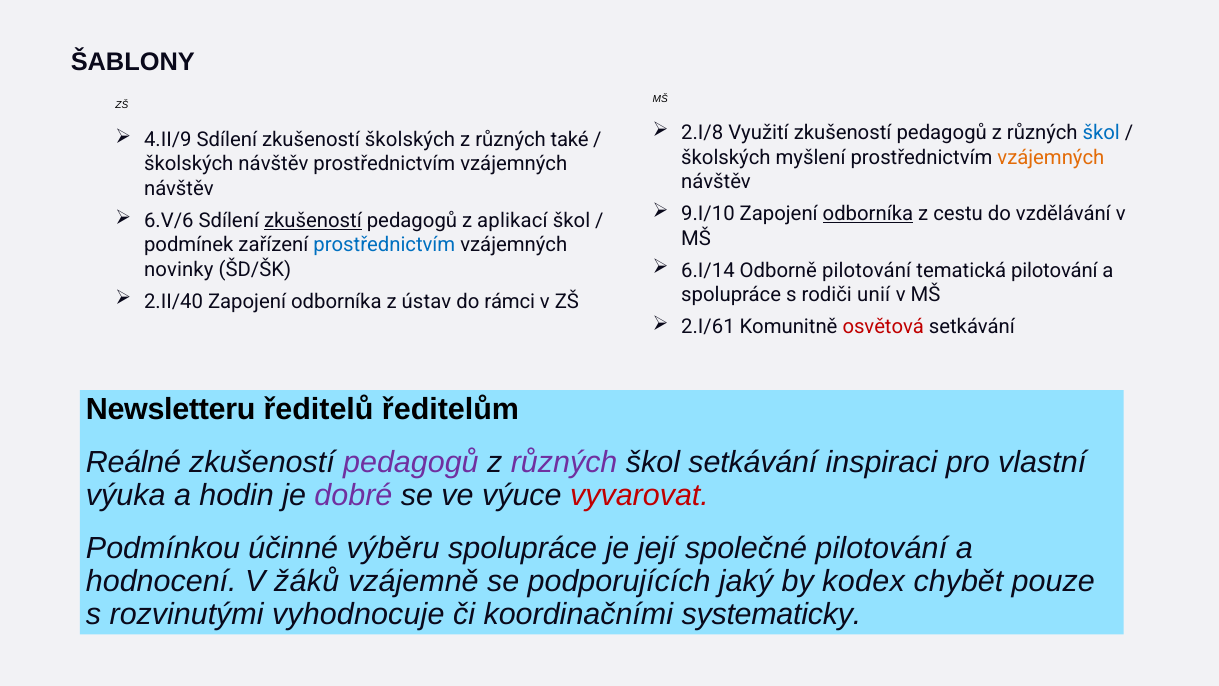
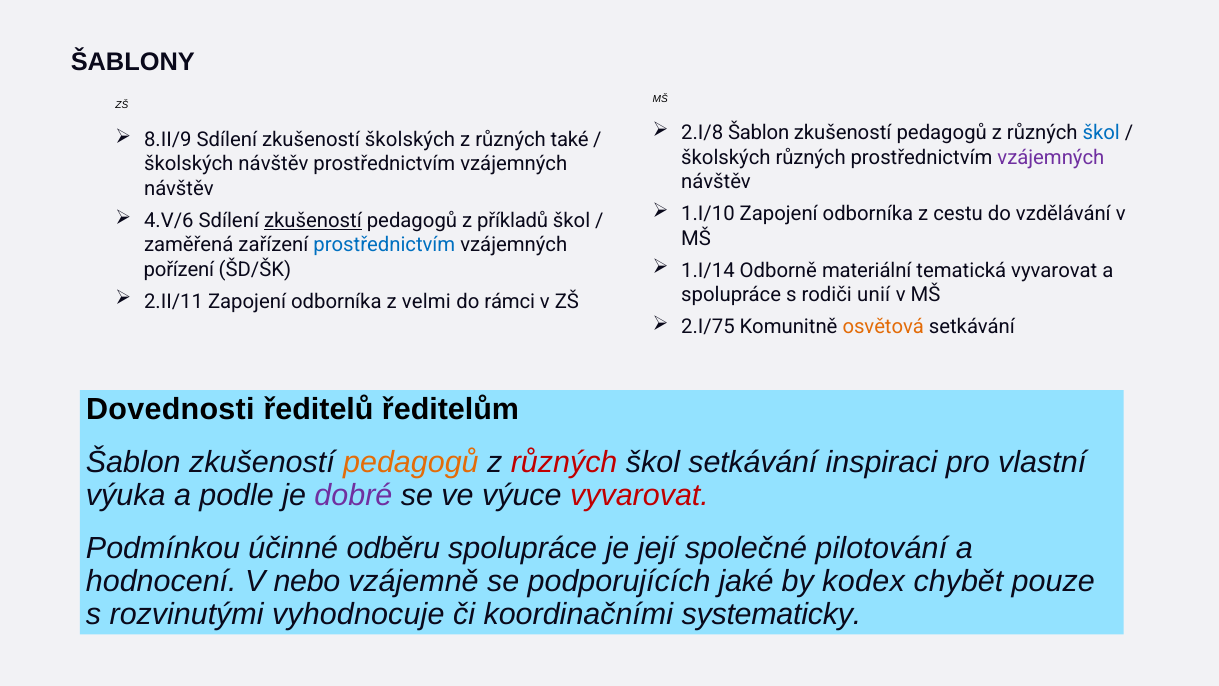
2.I/8 Využití: Využití -> Šablon
4.II/9: 4.II/9 -> 8.II/9
školských myšlení: myšlení -> různých
vzájemných at (1051, 157) colour: orange -> purple
9.I/10: 9.I/10 -> 1.I/10
odborníka at (868, 214) underline: present -> none
6.V/6: 6.V/6 -> 4.V/6
aplikací: aplikací -> příkladů
podmínek: podmínek -> zaměřená
6.I/14: 6.I/14 -> 1.I/14
Odborně pilotování: pilotování -> materiální
tematická pilotování: pilotování -> vyvarovat
novinky: novinky -> pořízení
2.II/40: 2.II/40 -> 2.II/11
ústav: ústav -> velmi
2.I/61: 2.I/61 -> 2.I/75
osvětová colour: red -> orange
Newsletteru: Newsletteru -> Dovednosti
Reálné at (133, 462): Reálné -> Šablon
pedagogů at (411, 462) colour: purple -> orange
různých at (564, 462) colour: purple -> red
hodin: hodin -> podle
výběru: výběru -> odběru
žáků: žáků -> nebo
jaký: jaký -> jaké
